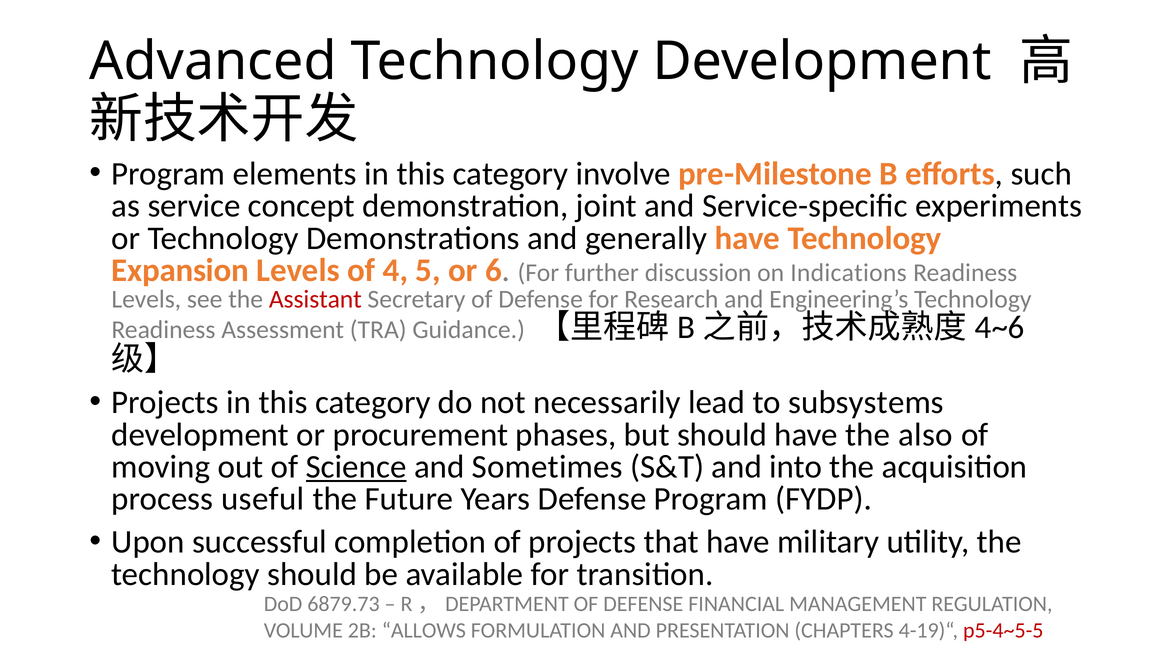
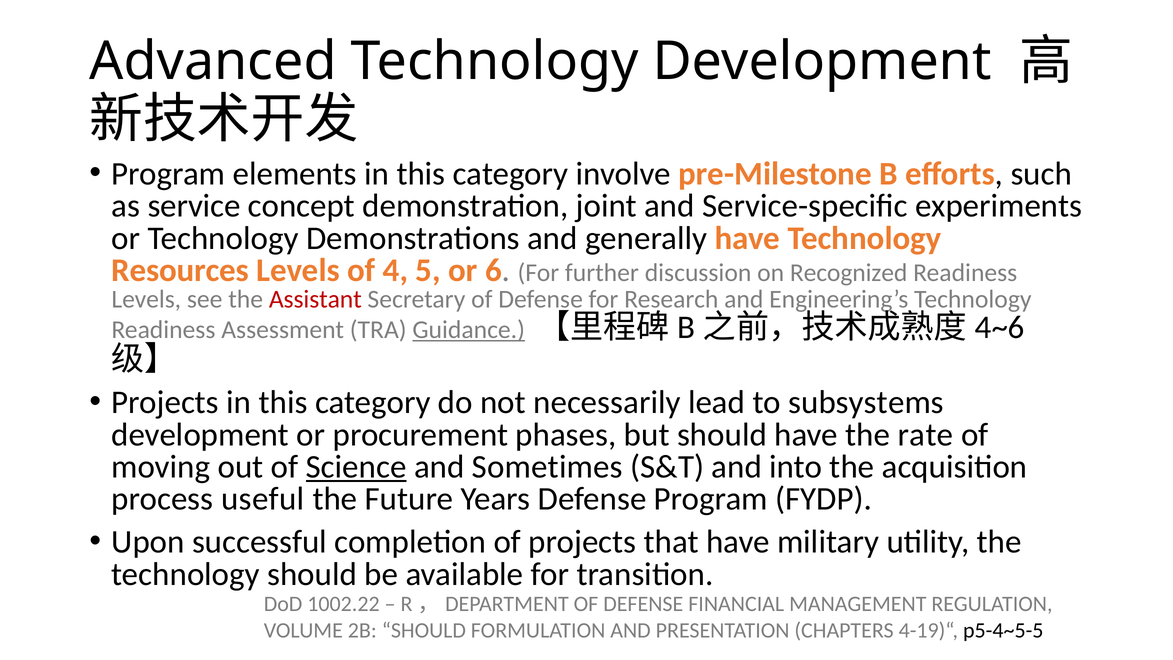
Expansion: Expansion -> Resources
Indications: Indications -> Recognized
Guidance underline: none -> present
also: also -> rate
6879.73: 6879.73 -> 1002.22
2B ALLOWS: ALLOWS -> SHOULD
p5-4~5-5 colour: red -> black
